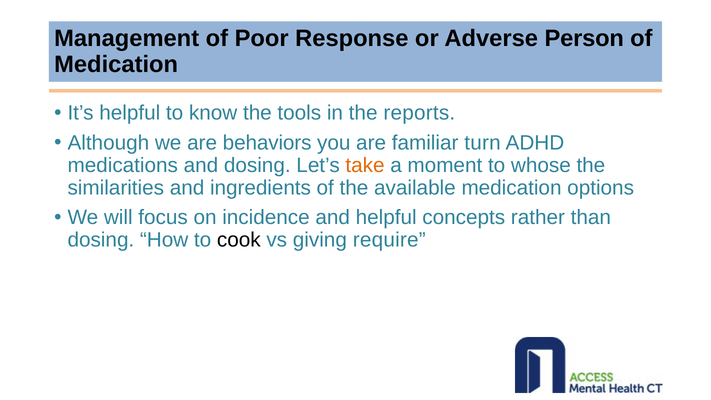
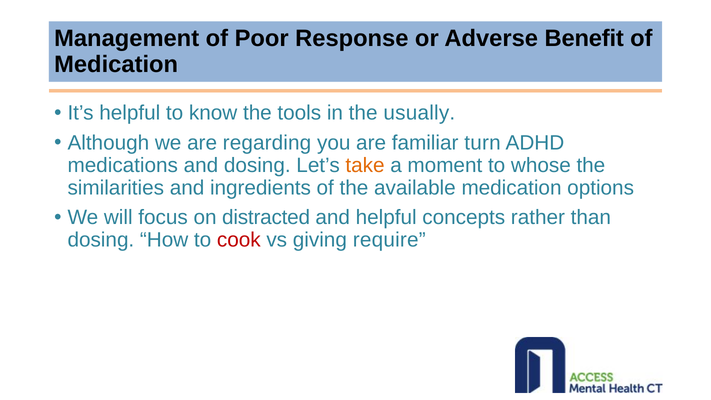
Person: Person -> Benefit
reports: reports -> usually
behaviors: behaviors -> regarding
incidence: incidence -> distracted
cook colour: black -> red
